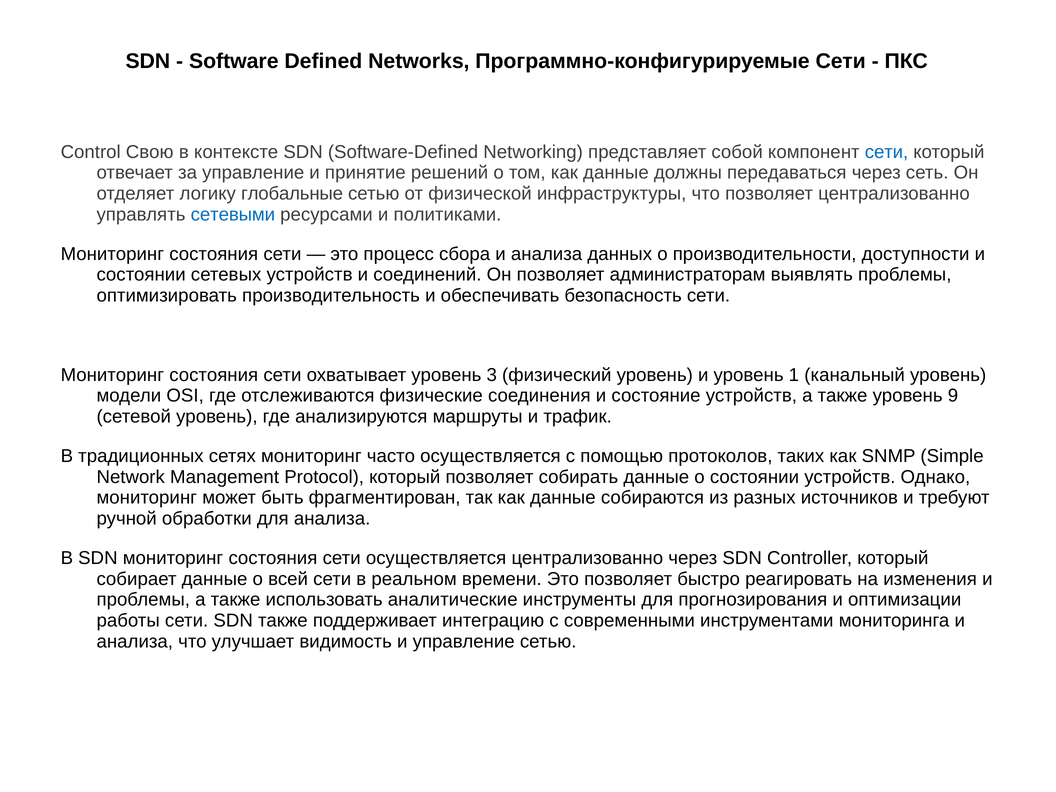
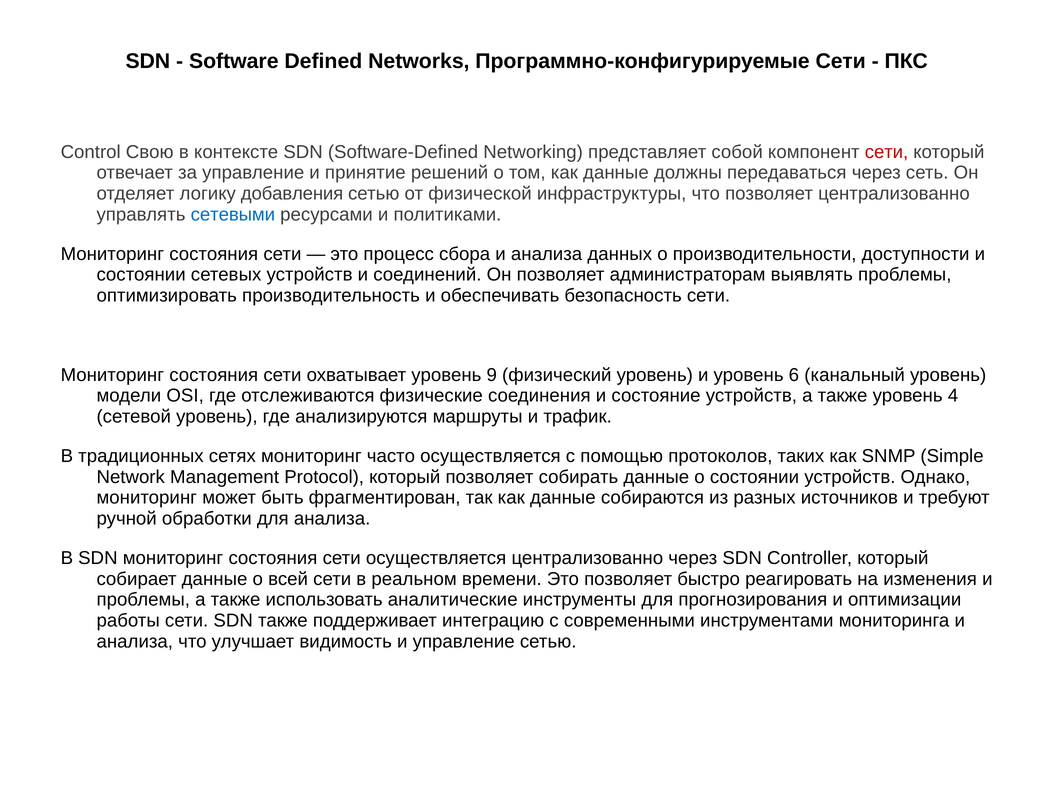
сети at (886, 152) colour: blue -> red
глобальные: глобальные -> добавления
3: 3 -> 9
1: 1 -> 6
9: 9 -> 4
